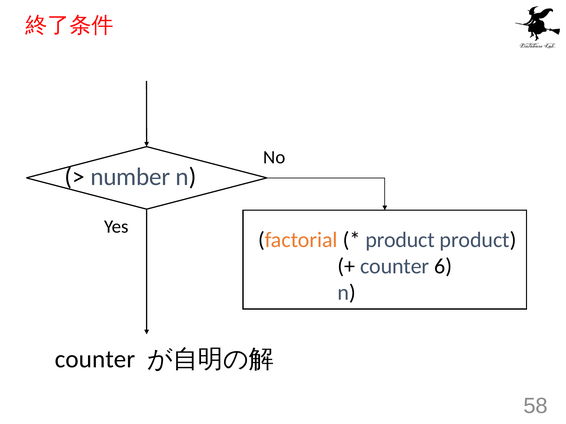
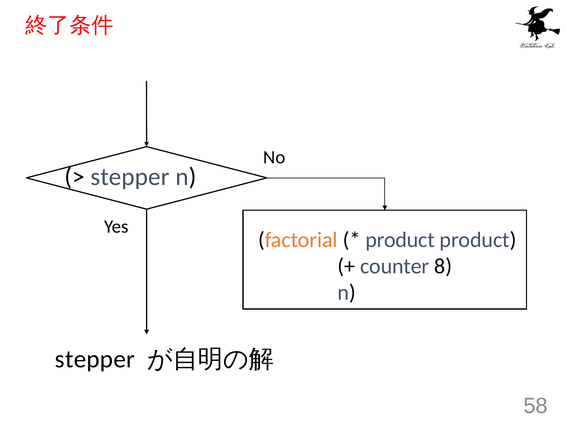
number at (130, 177): number -> stepper
6: 6 -> 8
counter at (95, 360): counter -> stepper
